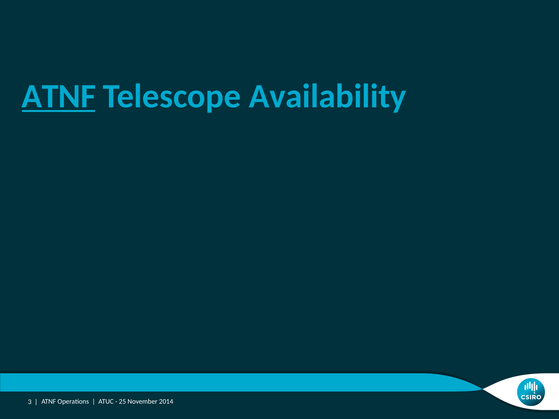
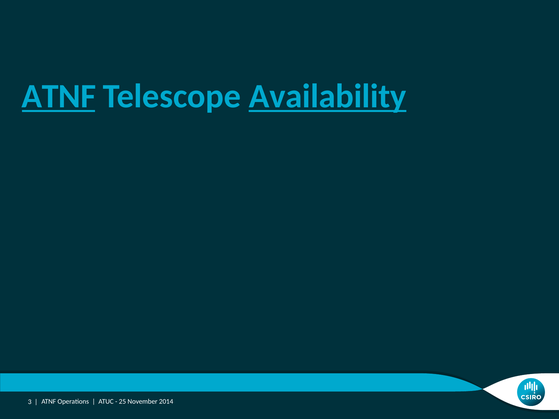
Availability underline: none -> present
